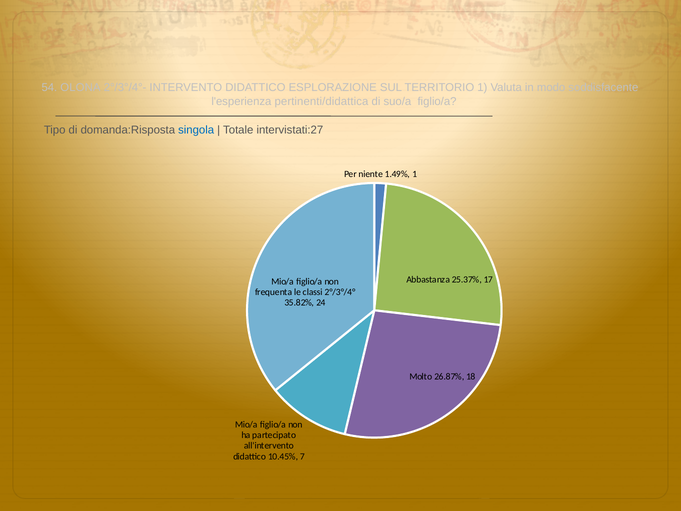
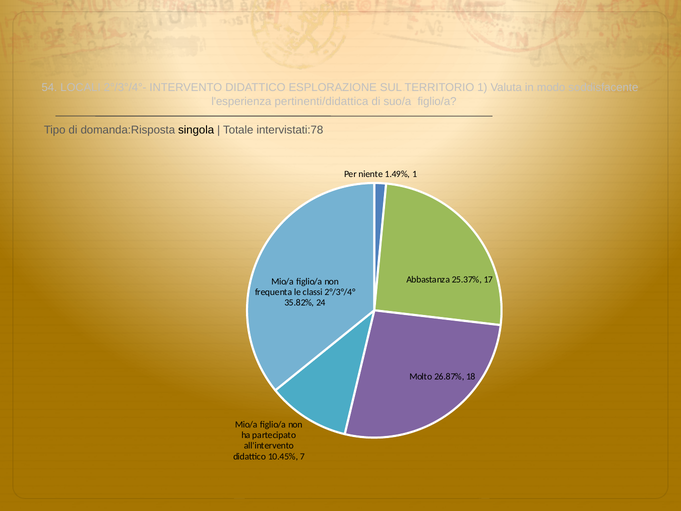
OLONA: OLONA -> LOCALI
singola colour: blue -> black
intervistati:27: intervistati:27 -> intervistati:78
